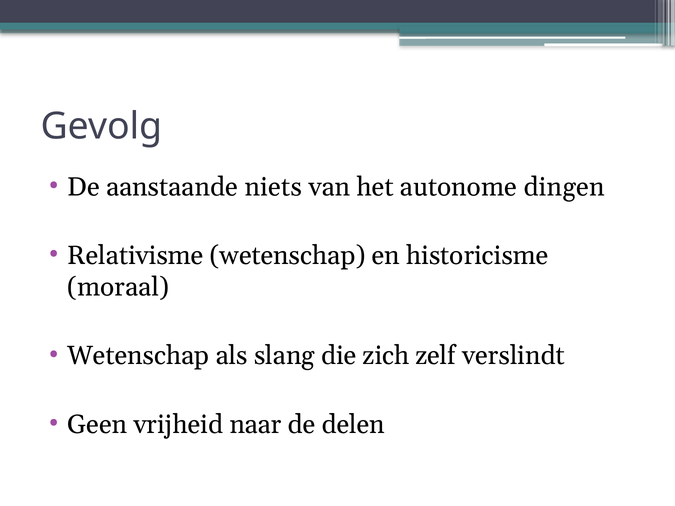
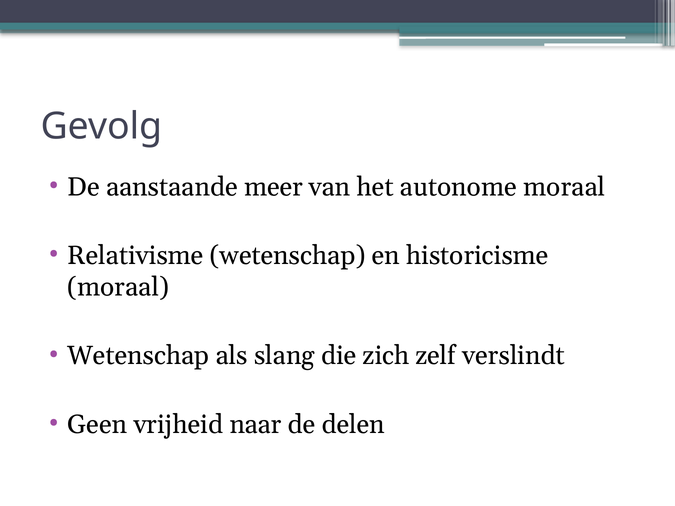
niets: niets -> meer
autonome dingen: dingen -> moraal
